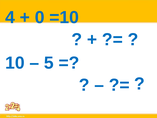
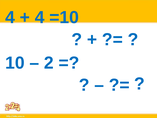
0 at (40, 17): 0 -> 4
5: 5 -> 2
